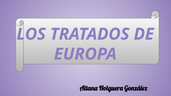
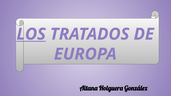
LOS underline: none -> present
